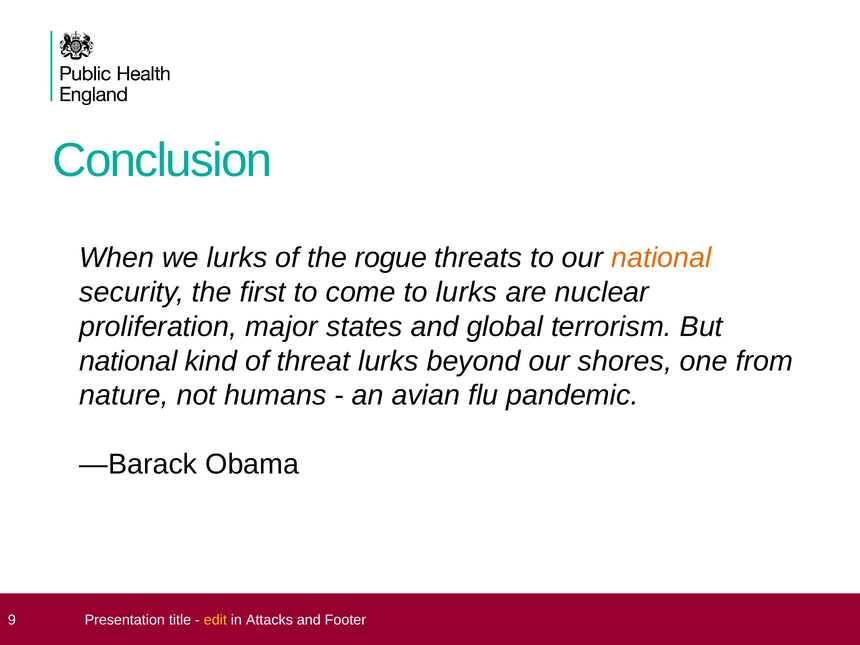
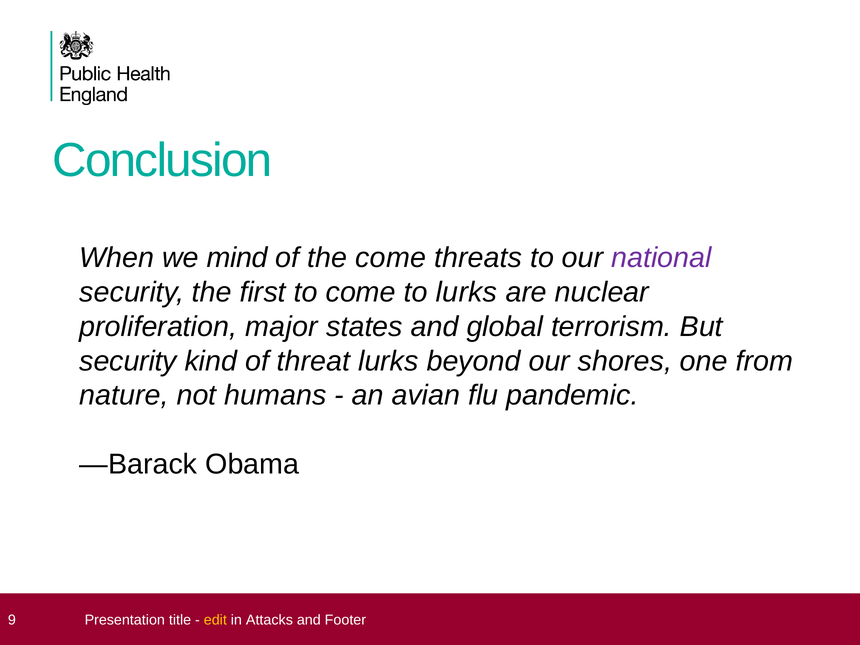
we lurks: lurks -> mind
the rogue: rogue -> come
national at (661, 258) colour: orange -> purple
national at (128, 361): national -> security
